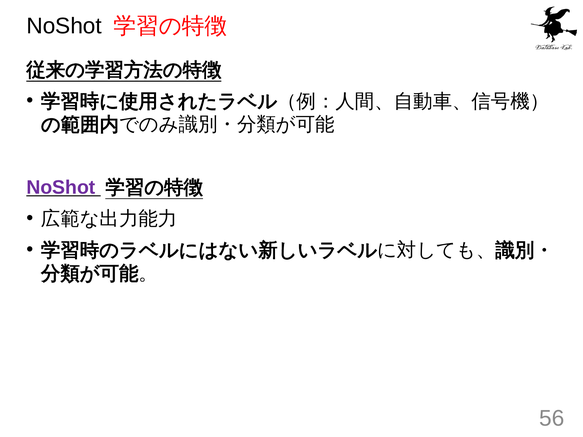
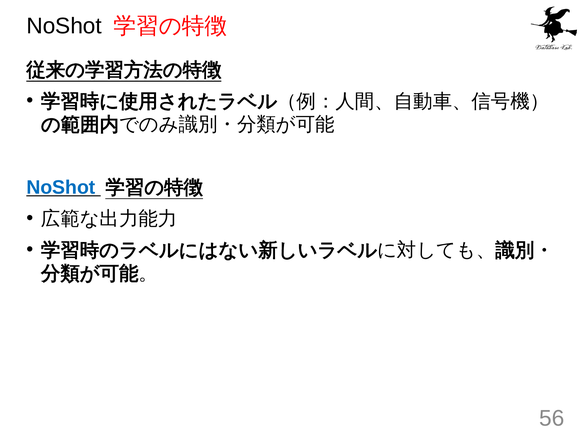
NoShot at (61, 187) colour: purple -> blue
